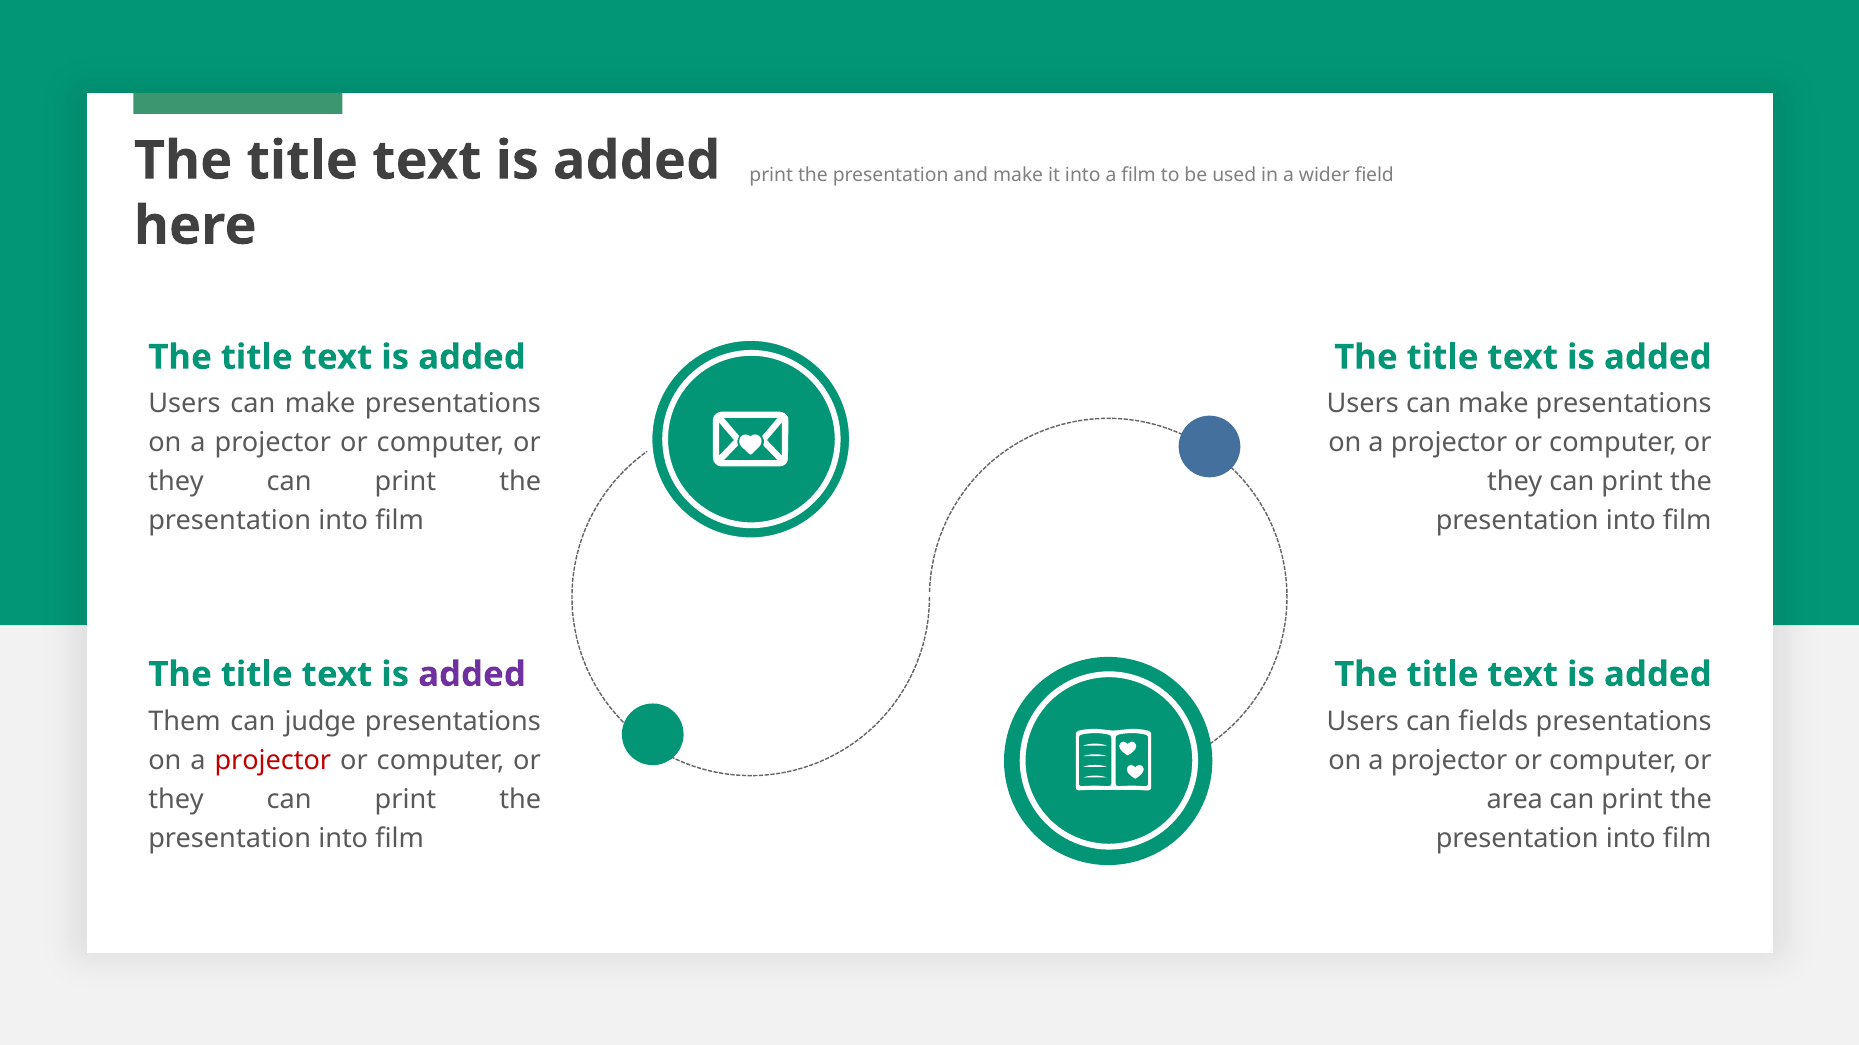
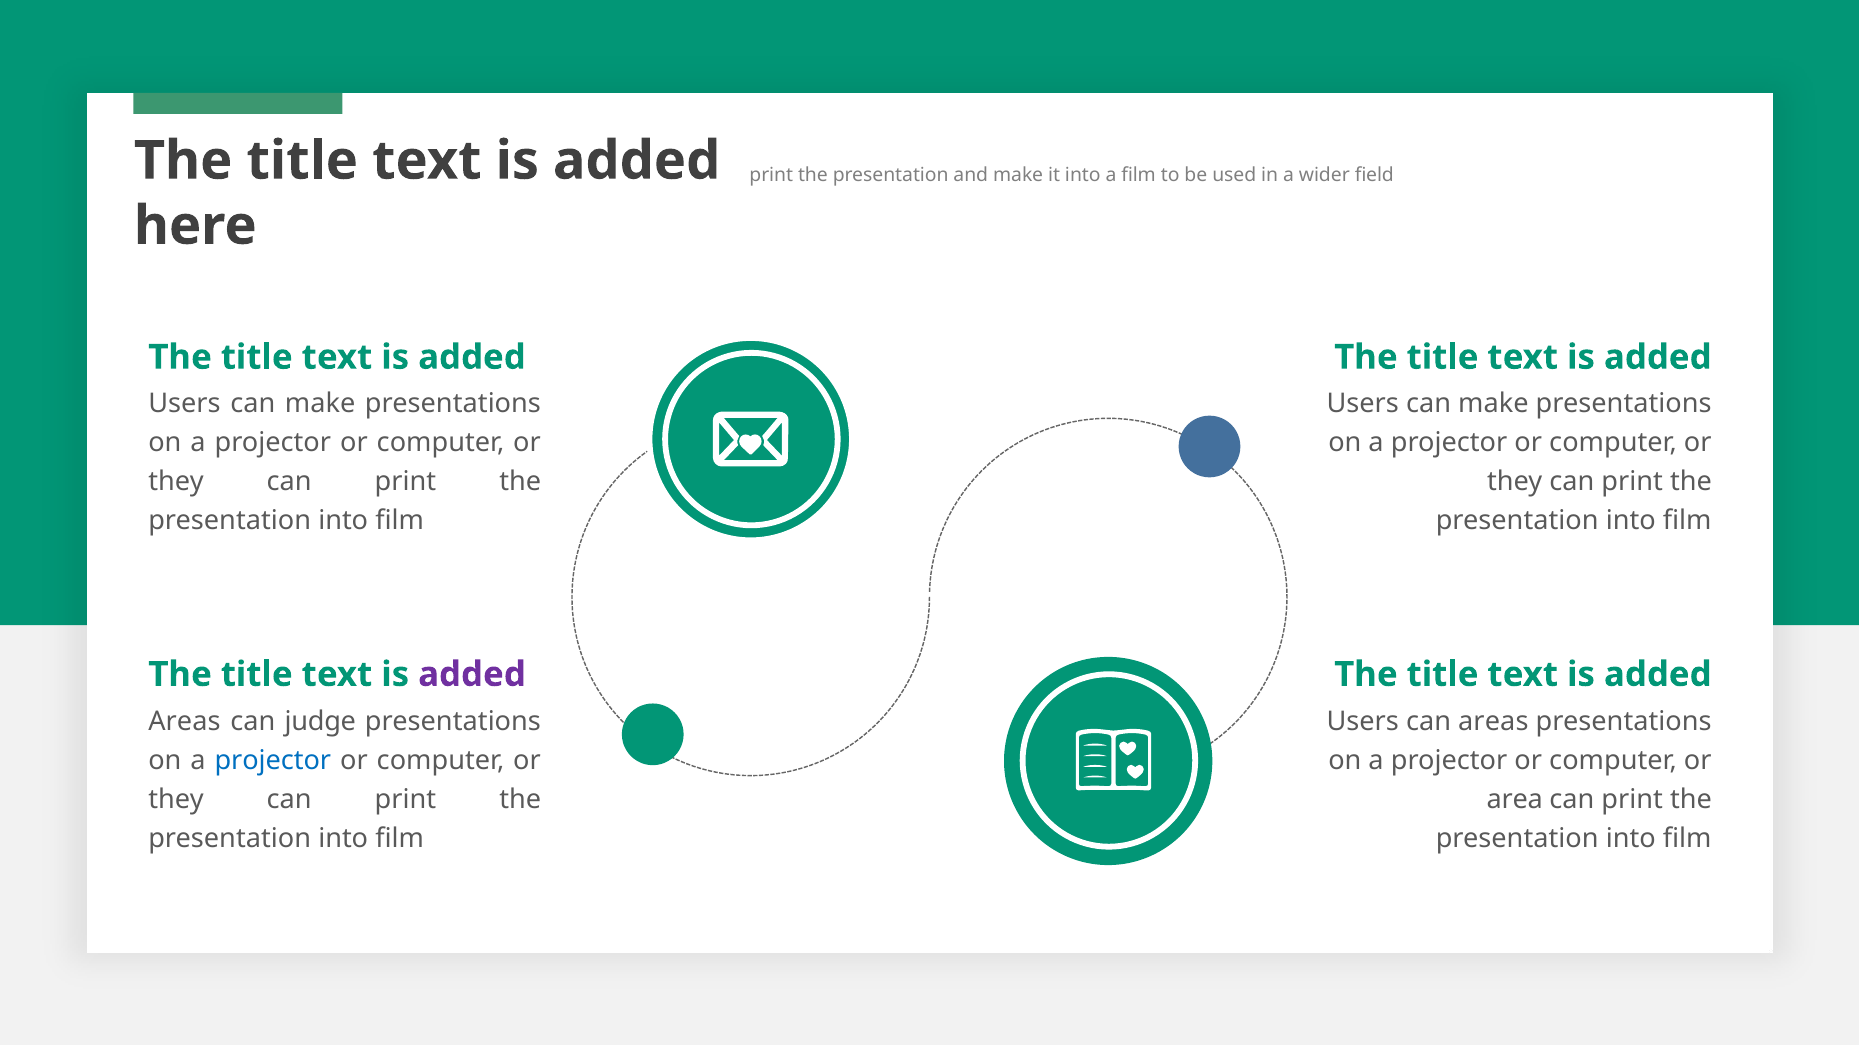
Them at (185, 722): Them -> Areas
can fields: fields -> areas
projector at (273, 761) colour: red -> blue
